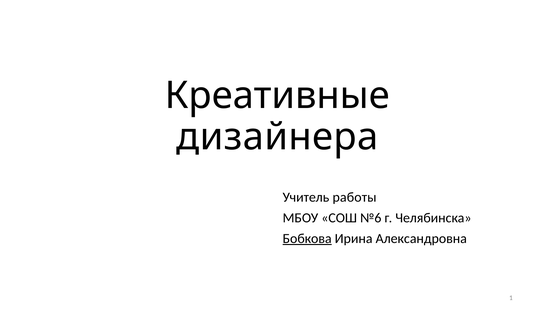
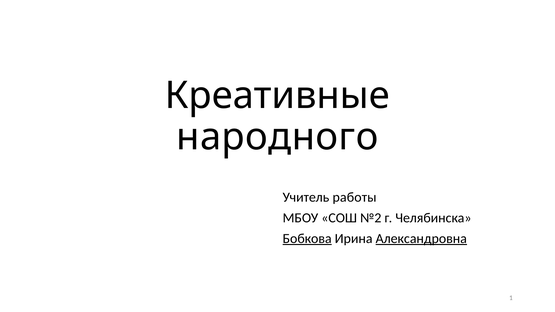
дизайнера: дизайнера -> народного
№6: №6 -> №2
Александровна underline: none -> present
